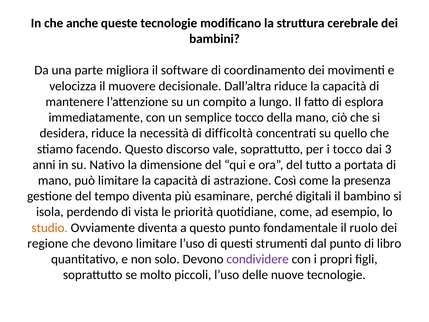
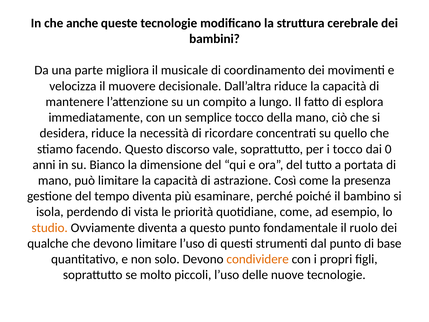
software: software -> musicale
difficoltà: difficoltà -> ricordare
3: 3 -> 0
Nativo: Nativo -> Bianco
digitali: digitali -> poiché
regione: regione -> qualche
libro: libro -> base
condividere colour: purple -> orange
